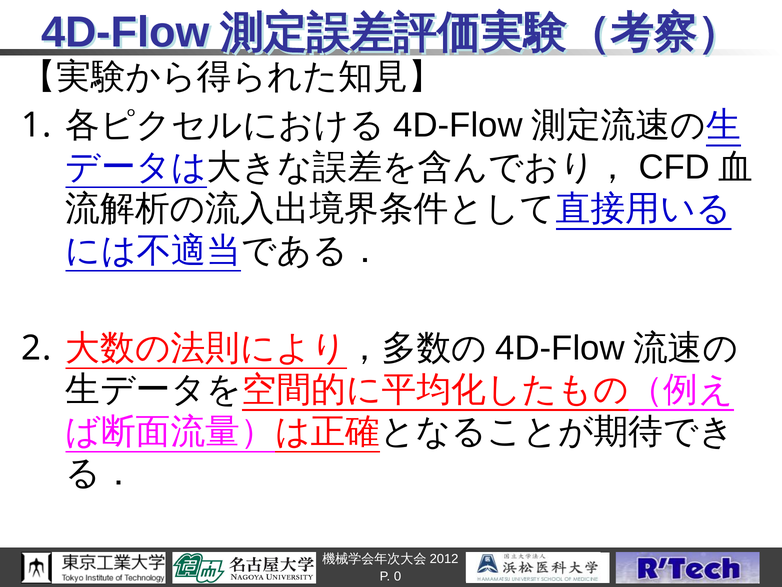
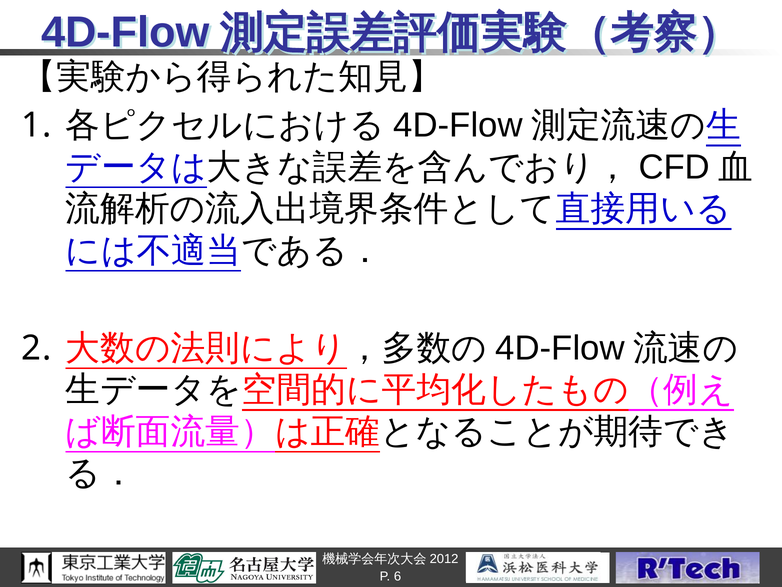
0: 0 -> 6
